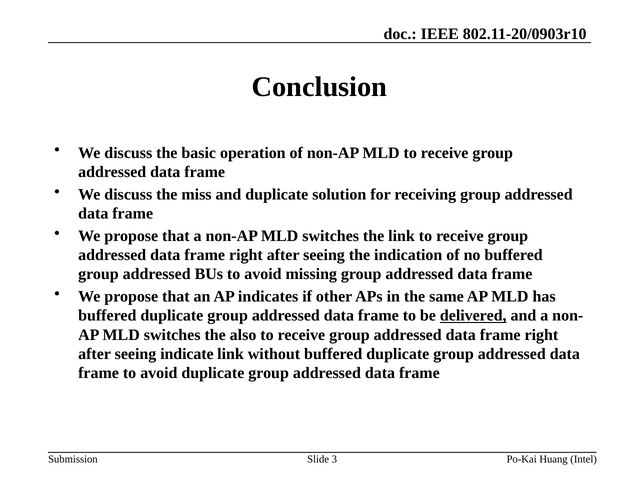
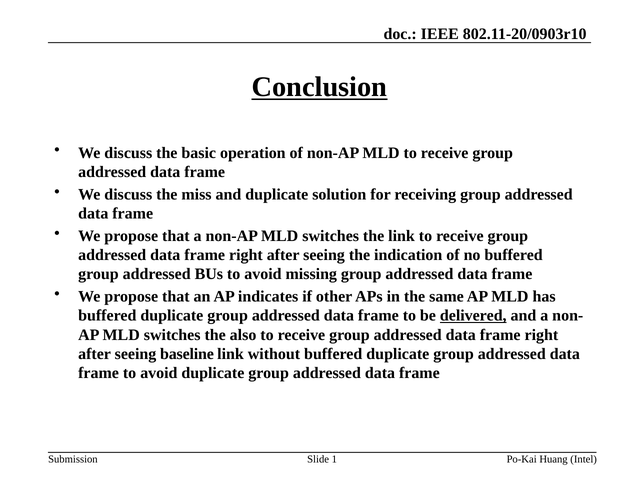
Conclusion underline: none -> present
indicate: indicate -> baseline
3: 3 -> 1
